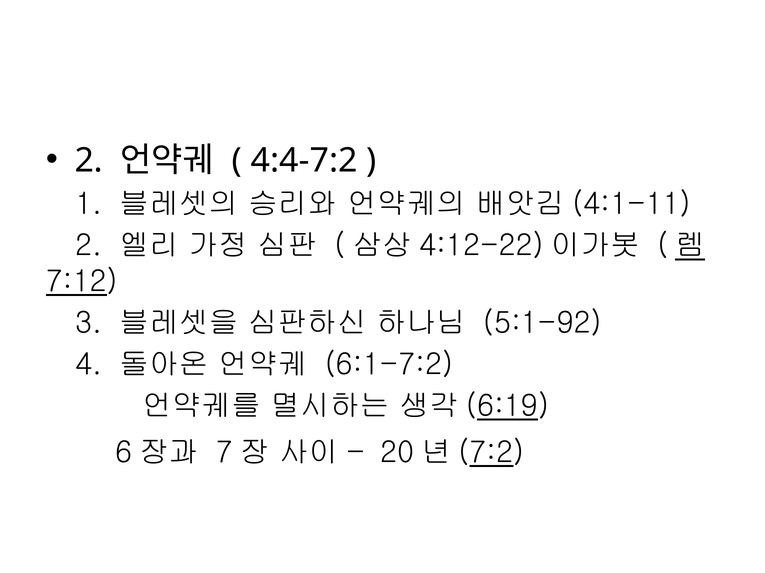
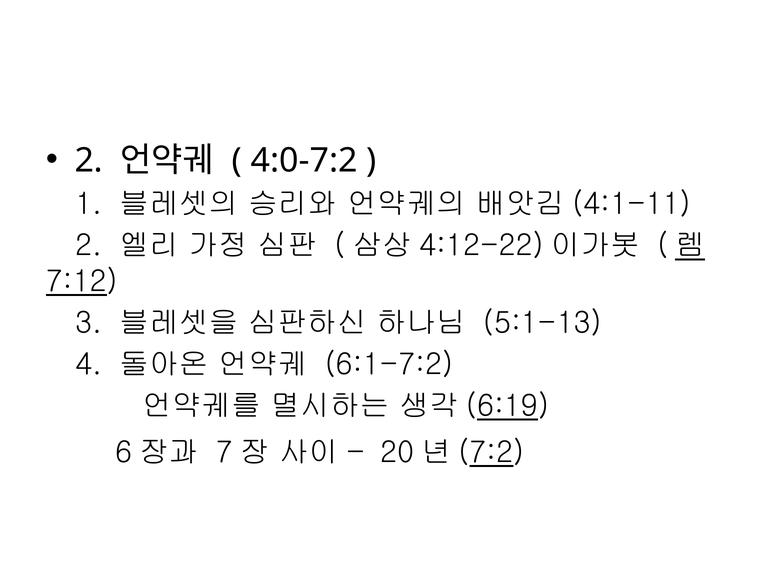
4:4-7:2: 4:4-7:2 -> 4:0-7:2
5:1-92: 5:1-92 -> 5:1-13
